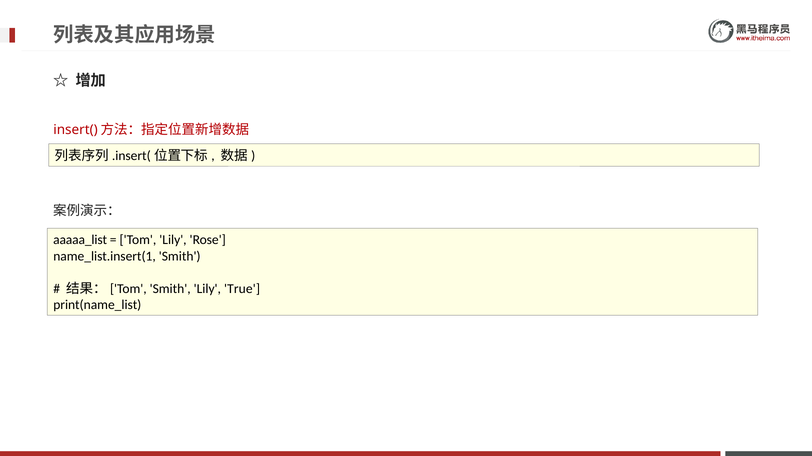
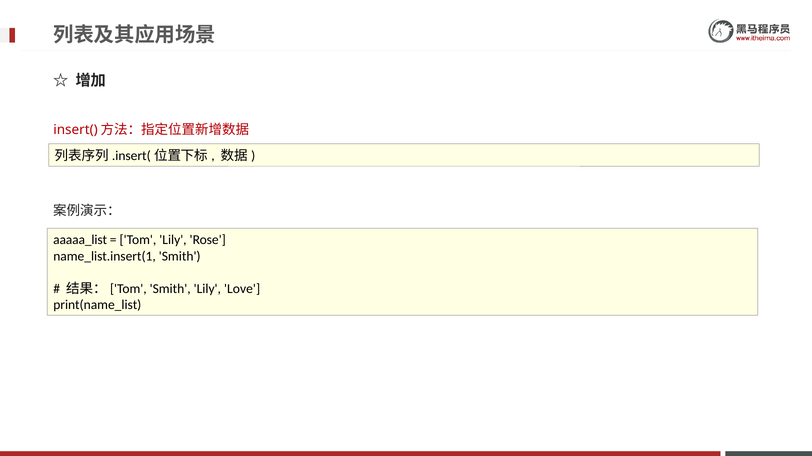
True: True -> Love
